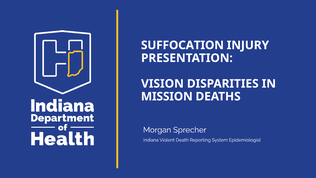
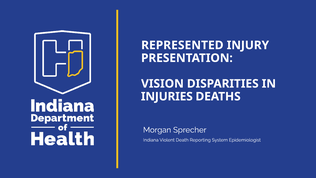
SUFFOCATION: SUFFOCATION -> REPRESENTED
MISSION: MISSION -> INJURIES
